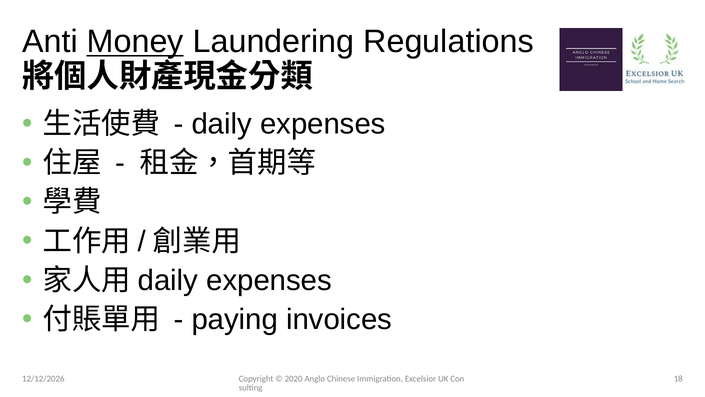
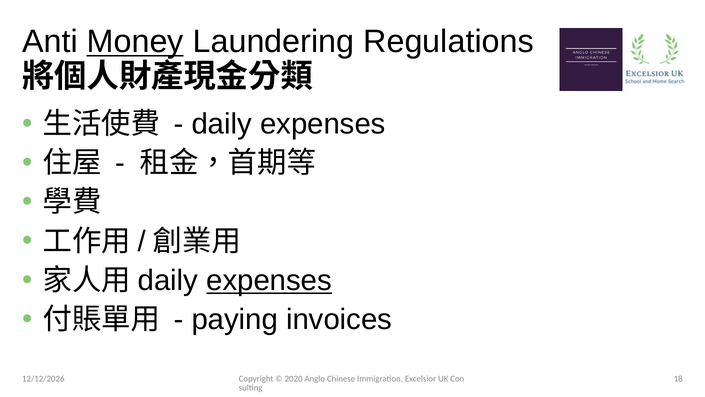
expenses at (269, 280) underline: none -> present
